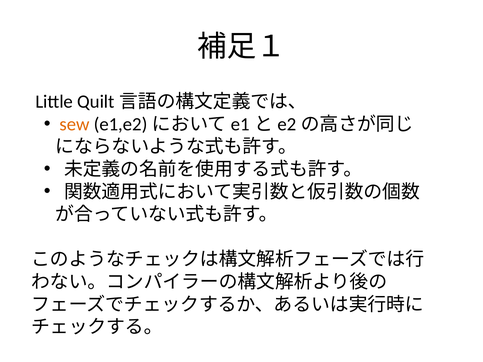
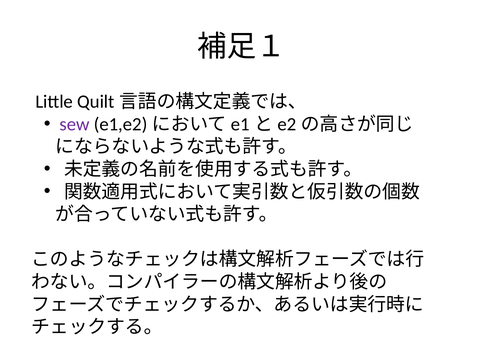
sew colour: orange -> purple
